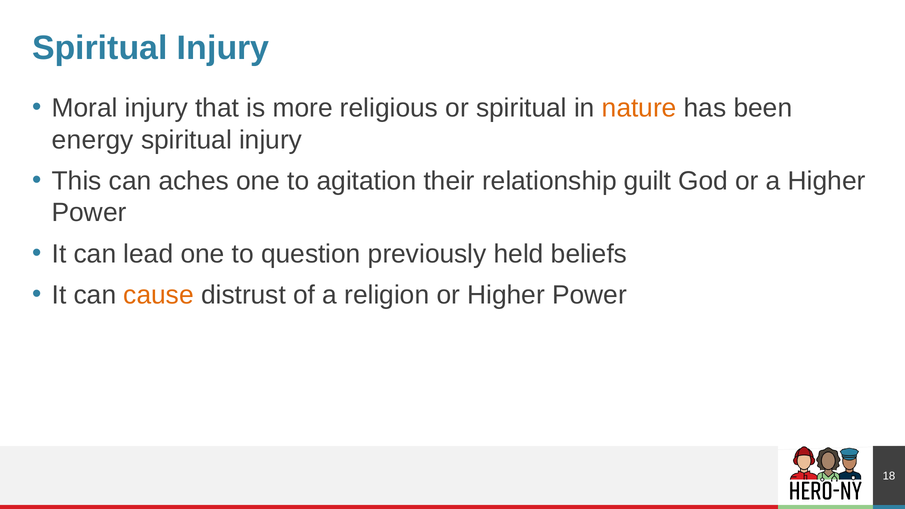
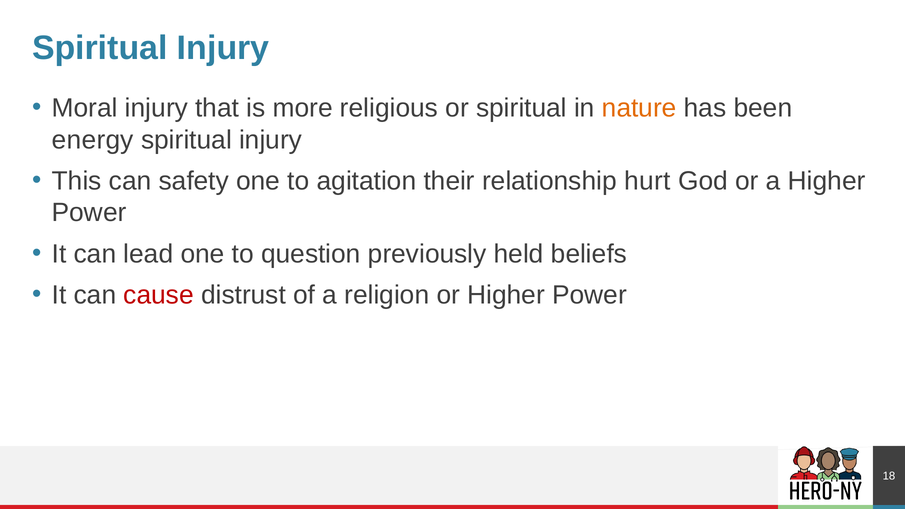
aches: aches -> safety
guilt: guilt -> hurt
cause colour: orange -> red
